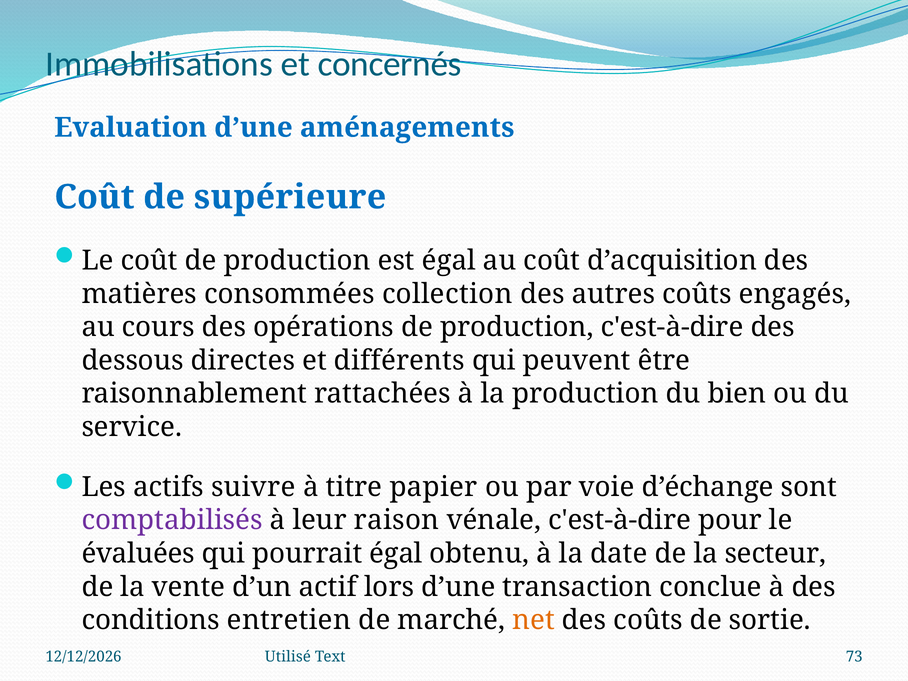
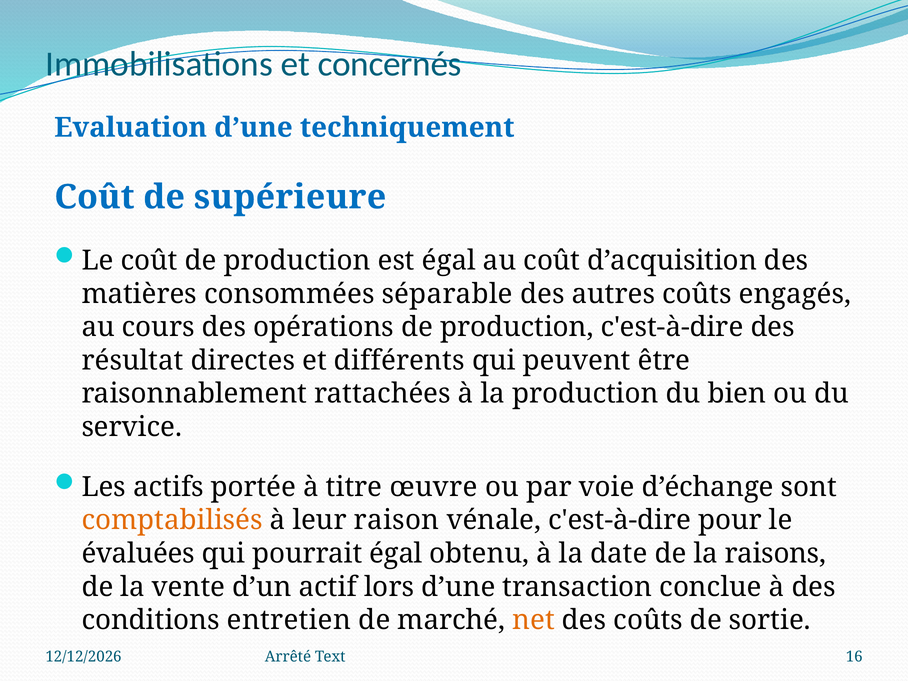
aménagements: aménagements -> techniquement
collection: collection -> séparable
dessous: dessous -> résultat
suivre: suivre -> portée
papier: papier -> œuvre
comptabilisés colour: purple -> orange
secteur: secteur -> raisons
Utilisé: Utilisé -> Arrêté
73: 73 -> 16
